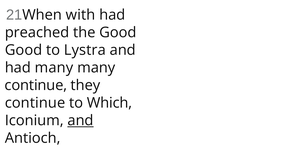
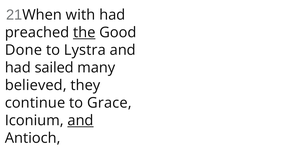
the underline: none -> present
Good at (24, 50): Good -> Done
had many: many -> sailed
continue at (36, 85): continue -> believed
Which: Which -> Grace
